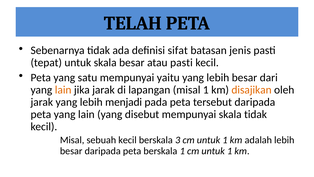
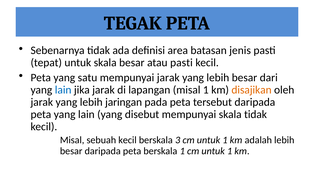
TELAH: TELAH -> TEGAK
sifat: sifat -> area
mempunyai yaitu: yaitu -> jarak
lain at (63, 90) colour: orange -> blue
menjadi: menjadi -> jaringan
